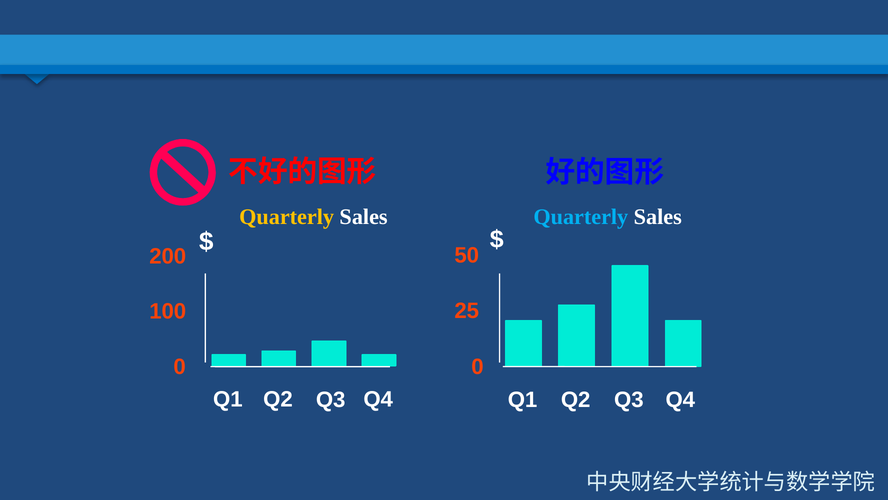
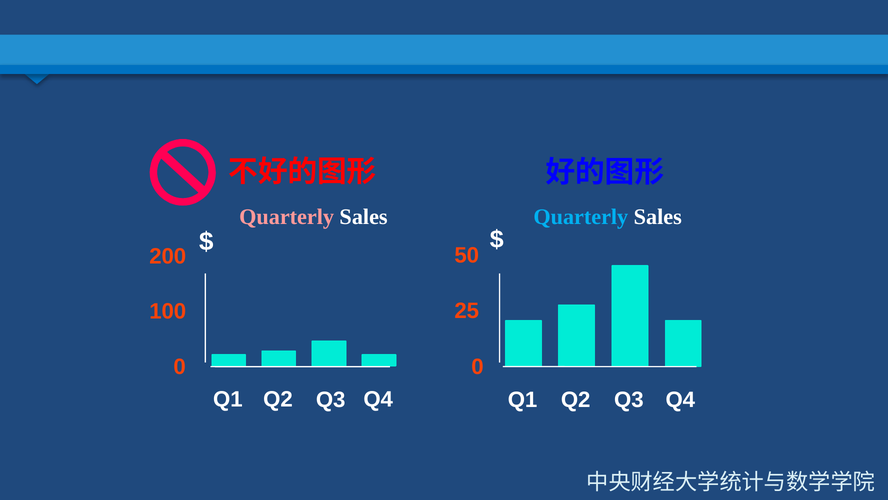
Quarterly at (287, 216) colour: yellow -> pink
